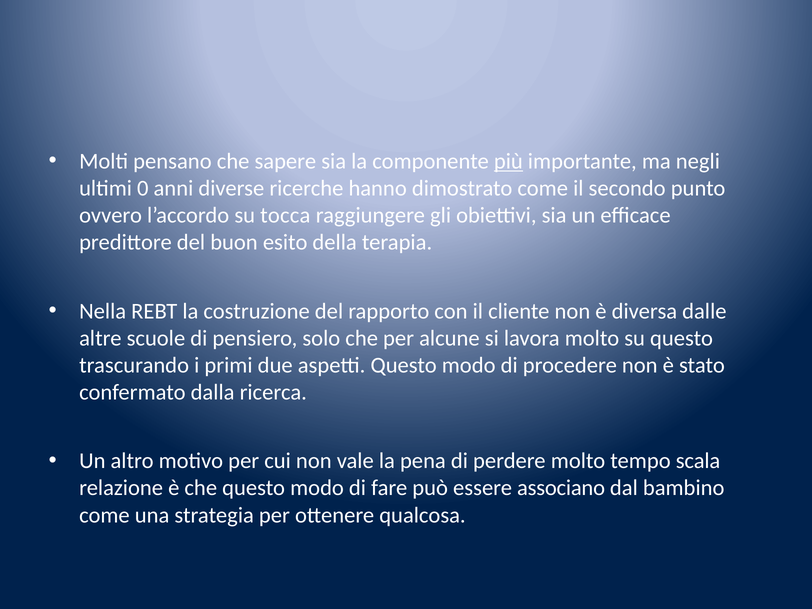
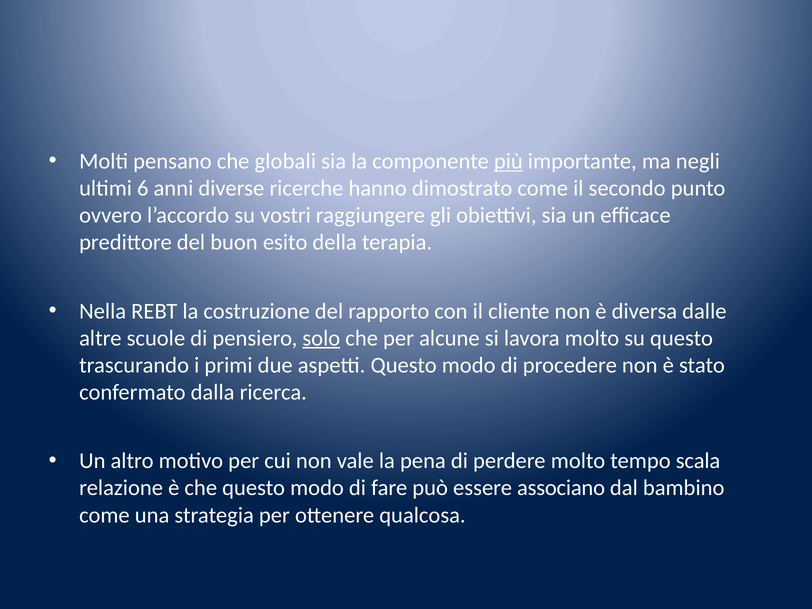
sapere: sapere -> globali
0: 0 -> 6
tocca: tocca -> vostri
solo underline: none -> present
